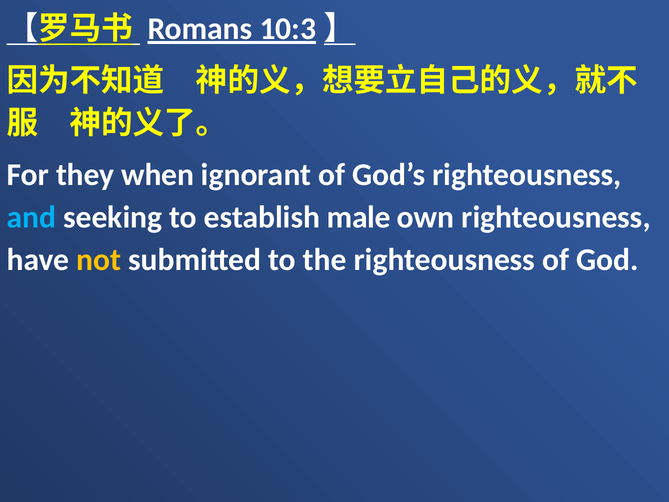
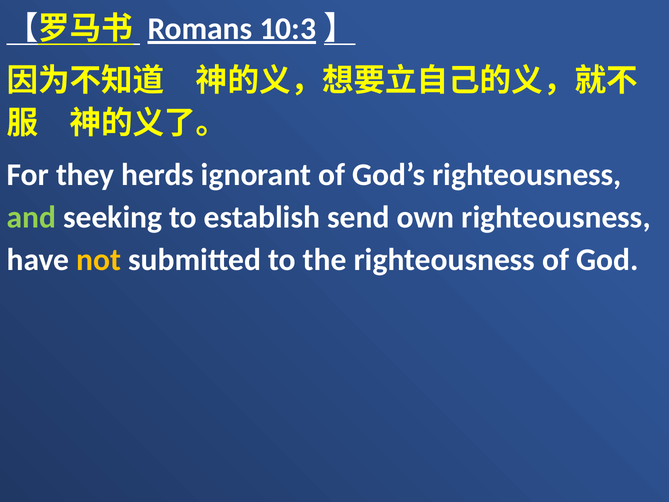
when: when -> herds
and colour: light blue -> light green
male: male -> send
